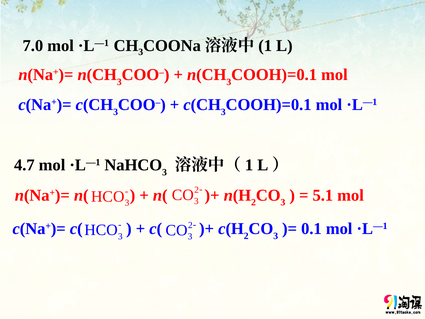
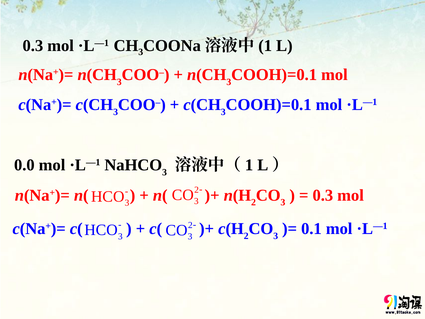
7.0 at (33, 46): 7.0 -> 0.3
4.7: 4.7 -> 0.0
5.1 at (323, 195): 5.1 -> 0.3
